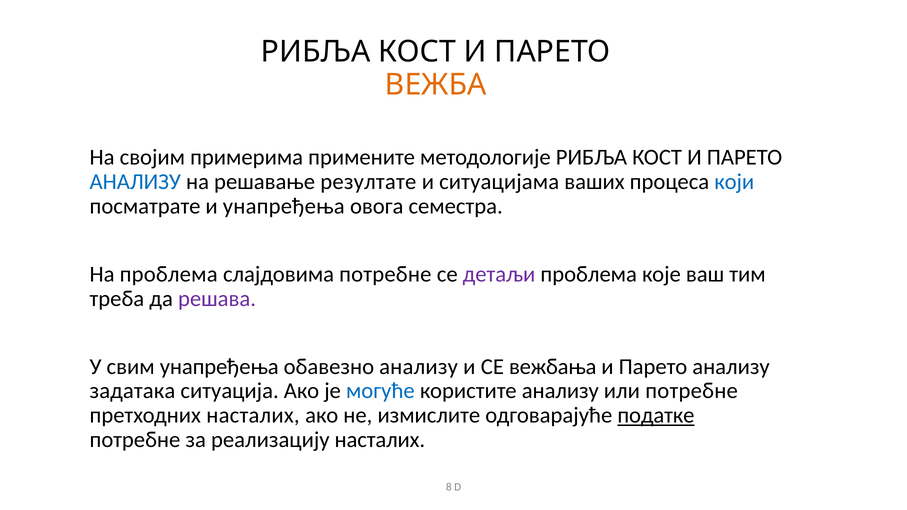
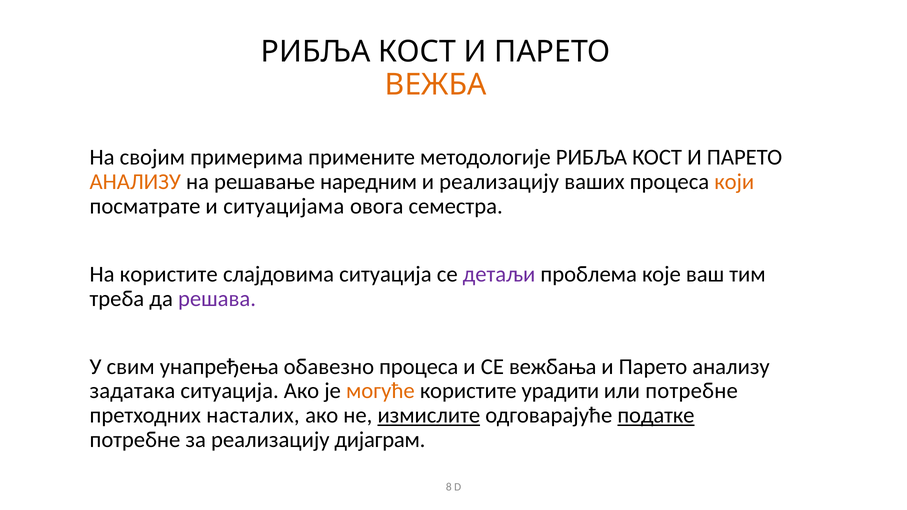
АНАЛИЗУ at (135, 182) colour: blue -> orange
резултате: резултате -> наредним
и ситуацијама: ситуацијама -> реализацију
који colour: blue -> orange
и унапређења: унапређења -> ситуацијама
На проблема: проблема -> користите
слајдовима потребне: потребне -> ситуација
обавезно анализу: анализу -> процеса
могуће colour: blue -> orange
користите анализу: анализу -> урадити
измислите underline: none -> present
реализацију насталих: насталих -> дијаграм
